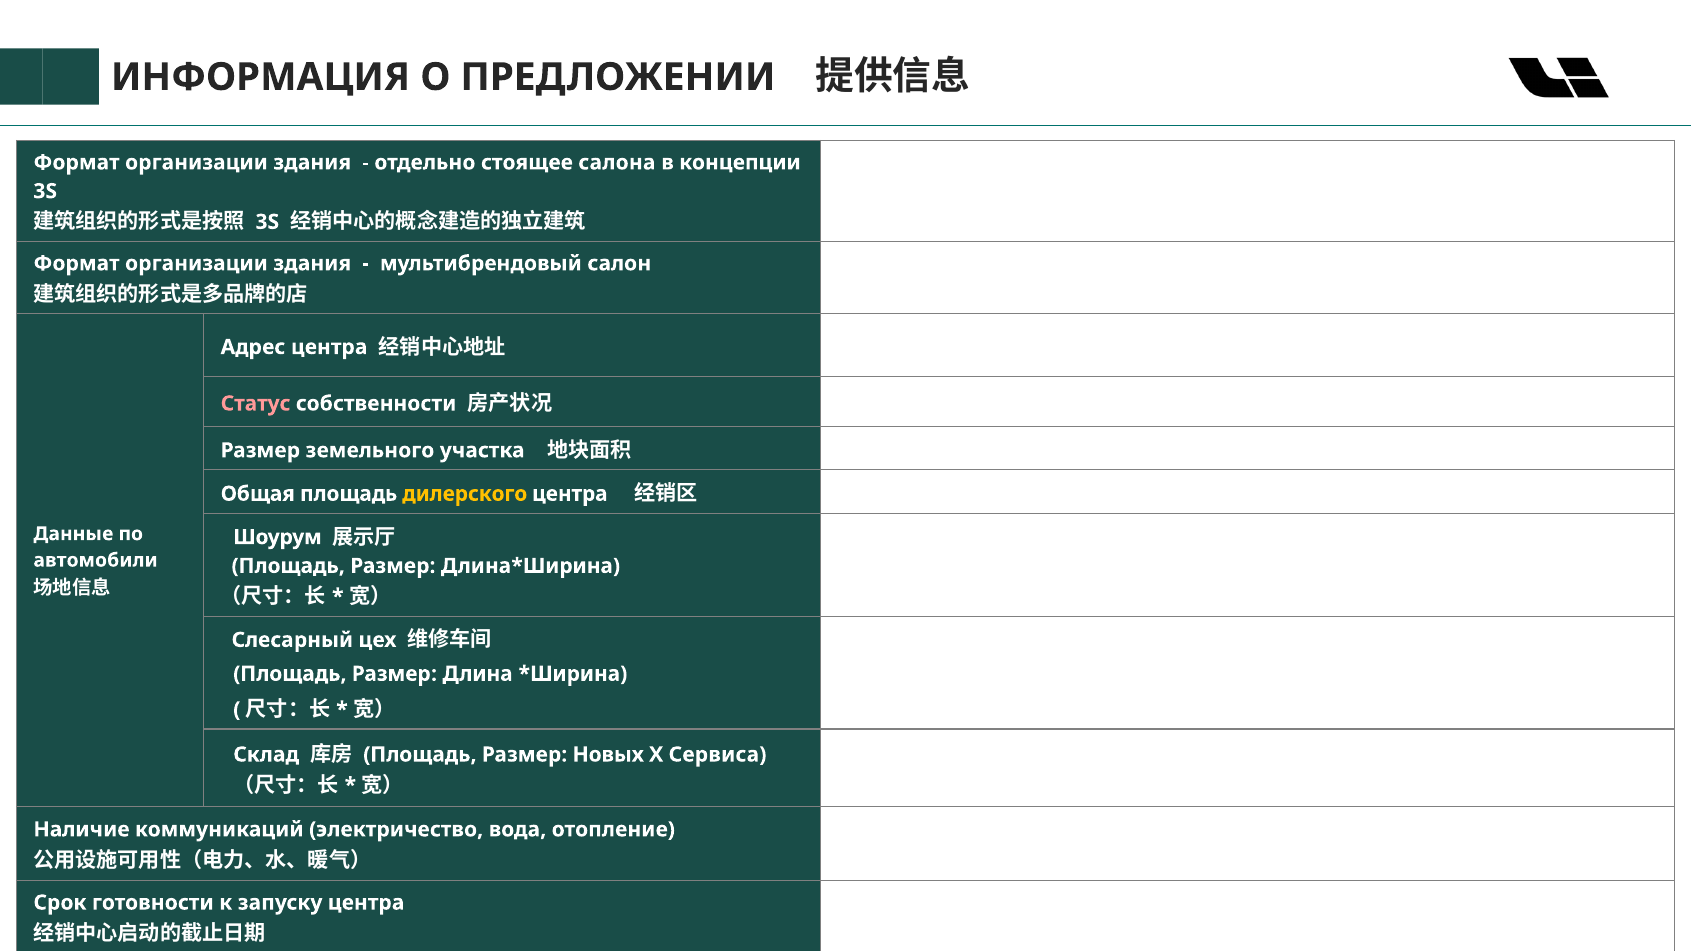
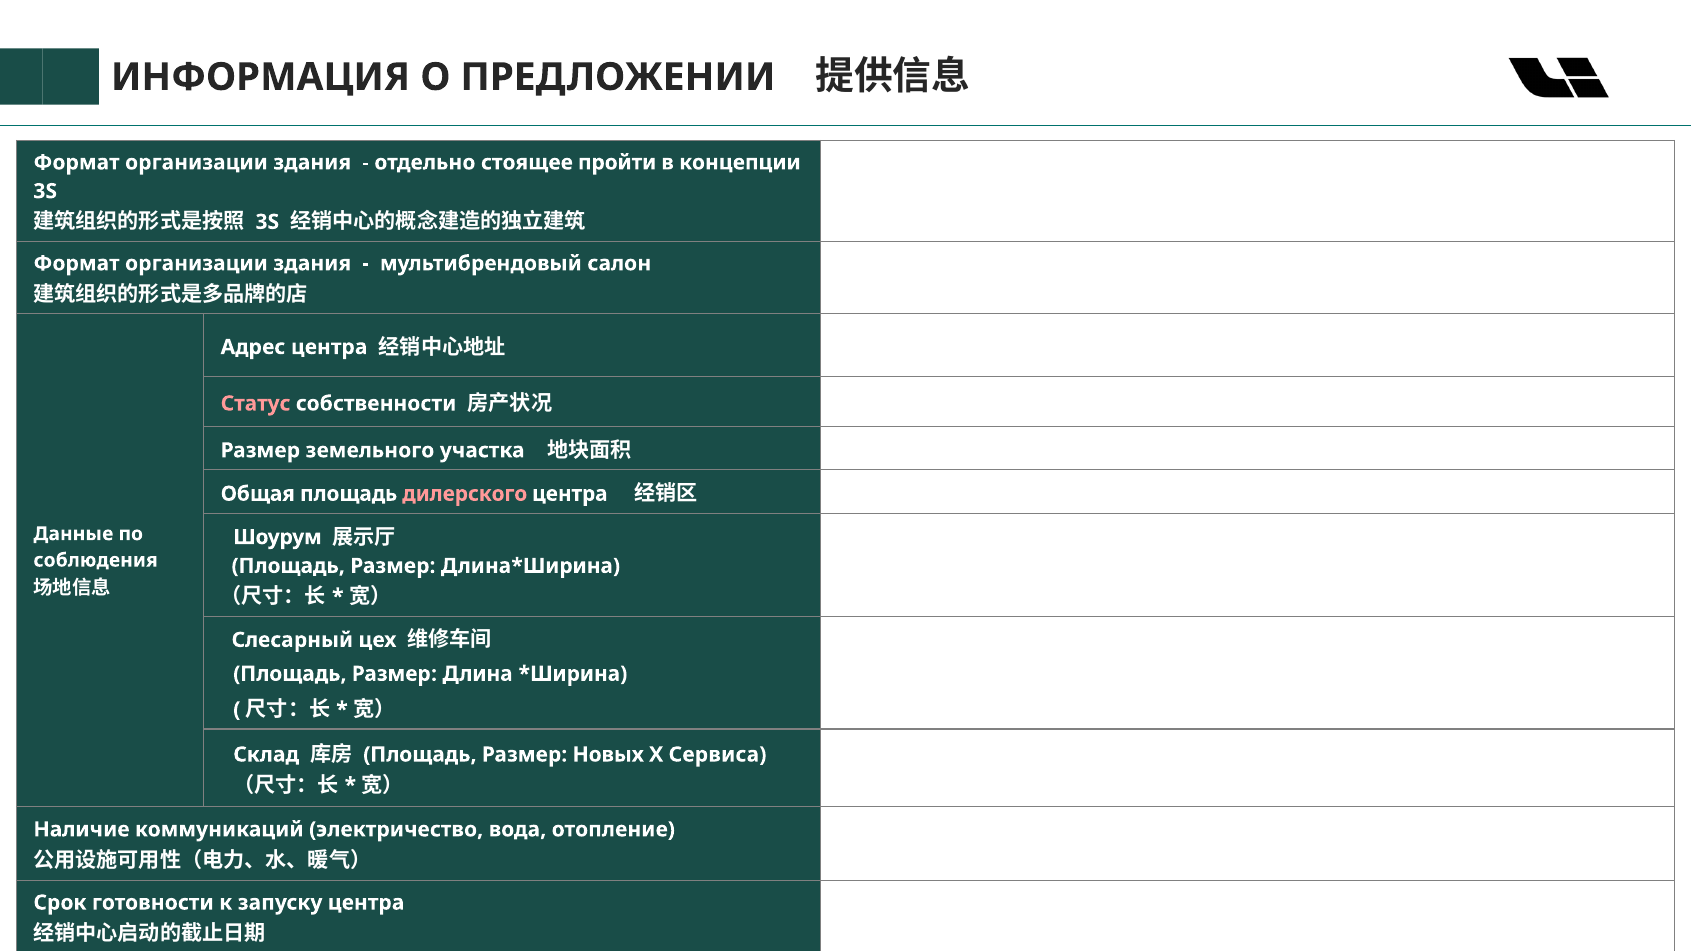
салона: салона -> пройти
дилерского colour: yellow -> pink
автомобили: автомобили -> соблюдения
